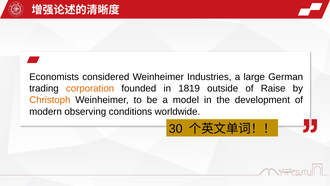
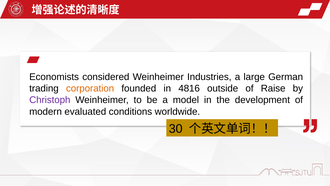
1819: 1819 -> 4816
Christoph colour: orange -> purple
observing: observing -> evaluated
